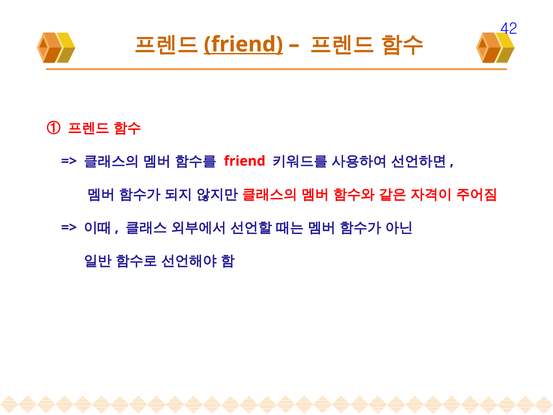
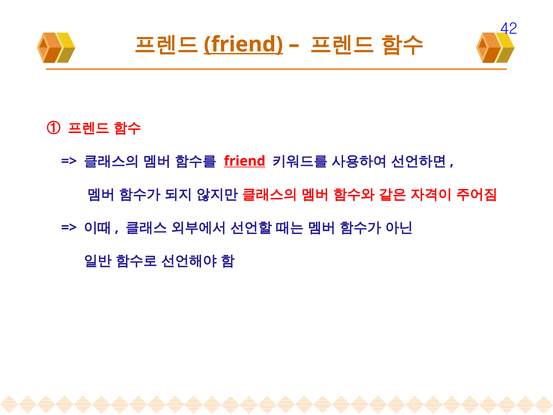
friend at (245, 161) underline: none -> present
